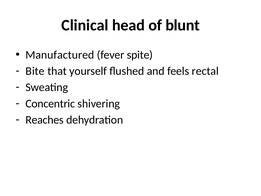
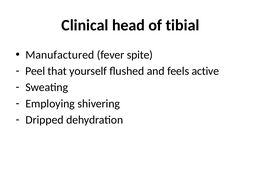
blunt: blunt -> tibial
Bite: Bite -> Peel
rectal: rectal -> active
Concentric: Concentric -> Employing
Reaches: Reaches -> Dripped
